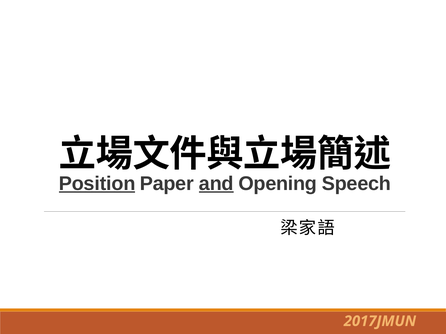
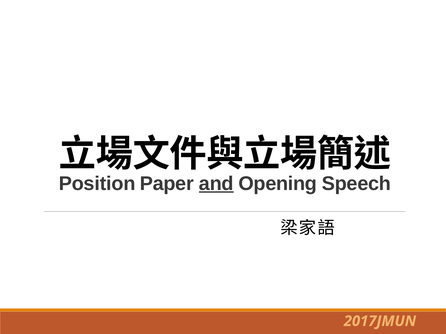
Position underline: present -> none
